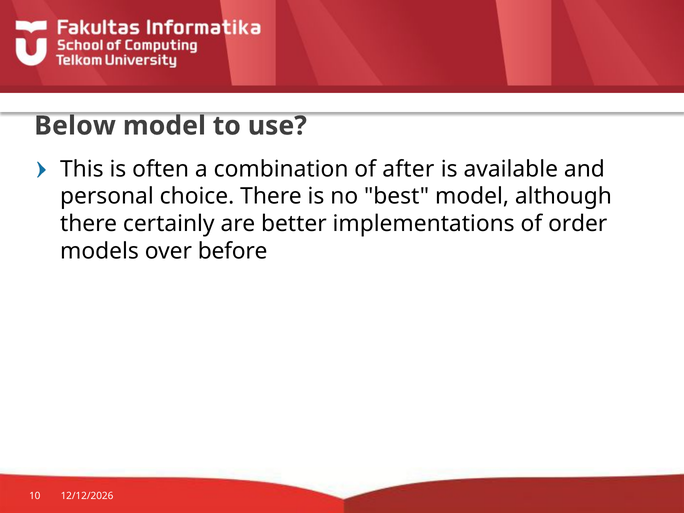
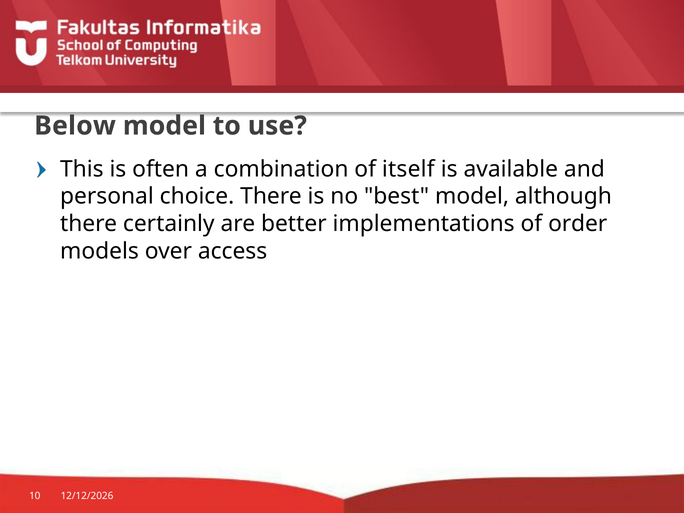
after: after -> itself
before: before -> access
